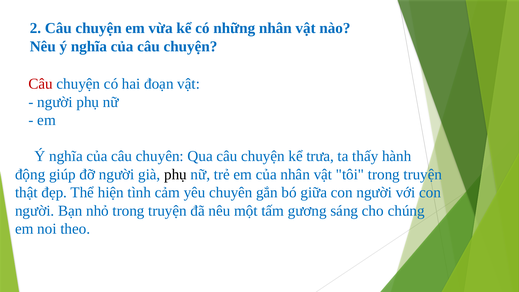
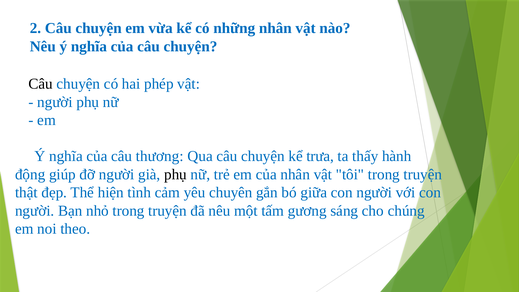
Câu at (41, 84) colour: red -> black
đoạn: đoạn -> phép
câu chuyên: chuyên -> thương
